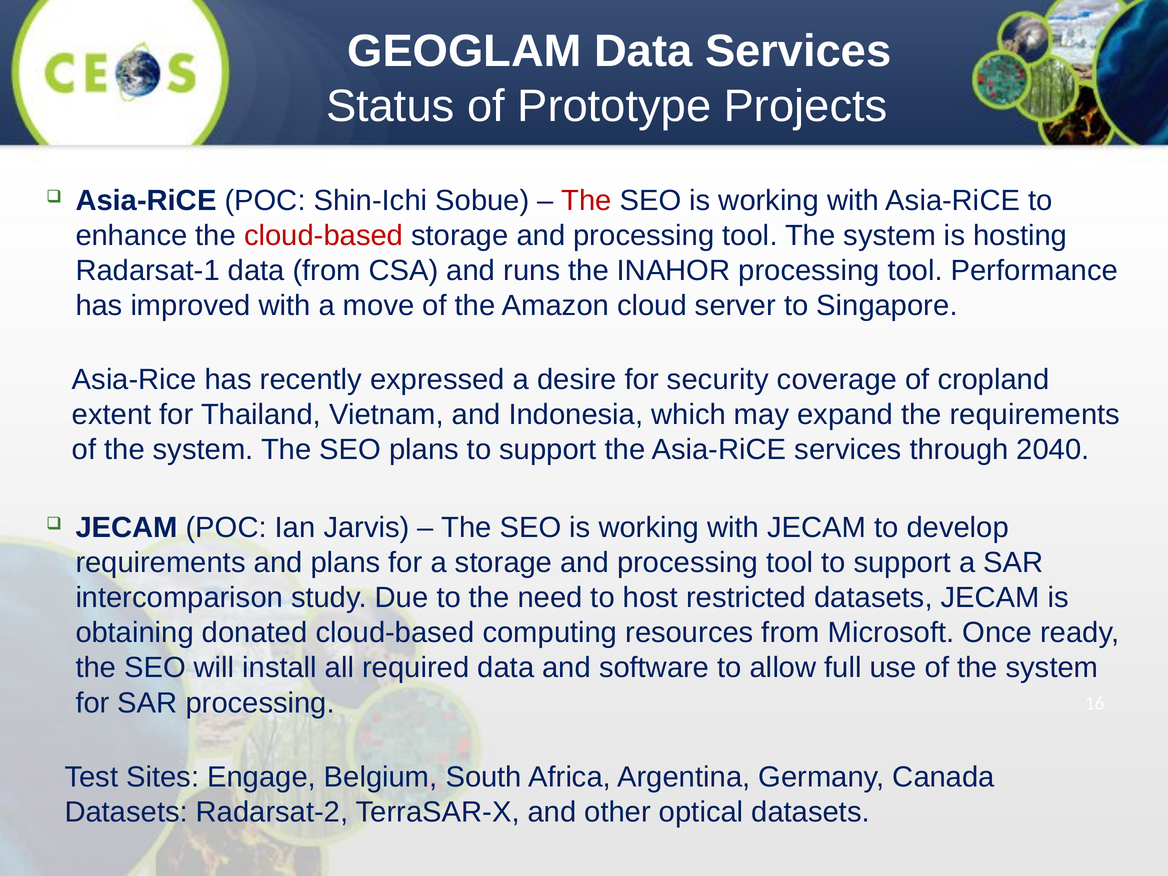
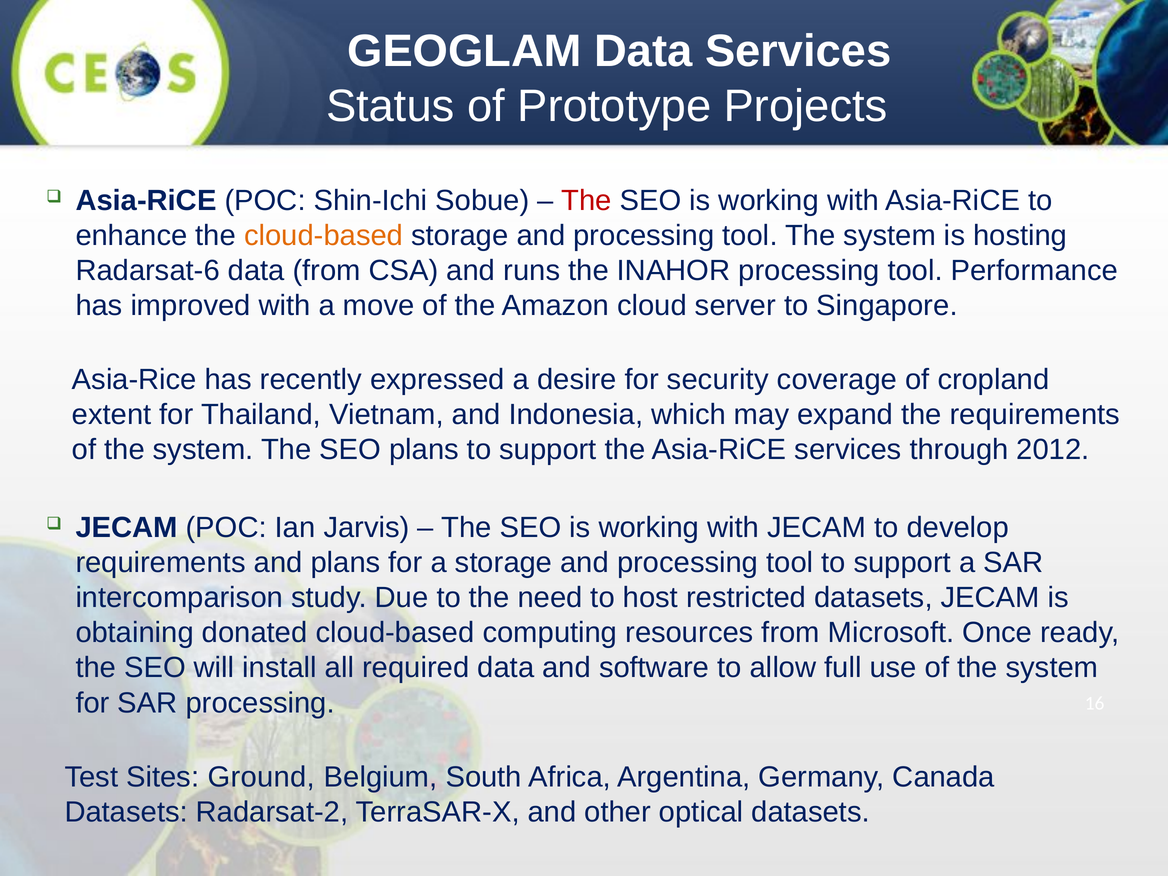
cloud-based at (324, 236) colour: red -> orange
Radarsat-1: Radarsat-1 -> Radarsat-6
2040: 2040 -> 2012
Engage: Engage -> Ground
